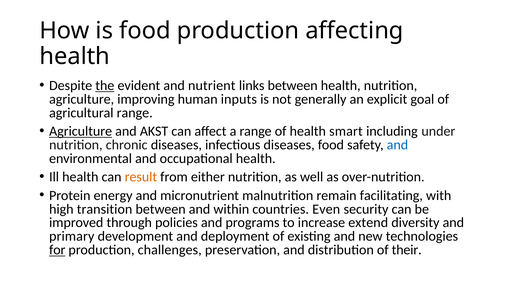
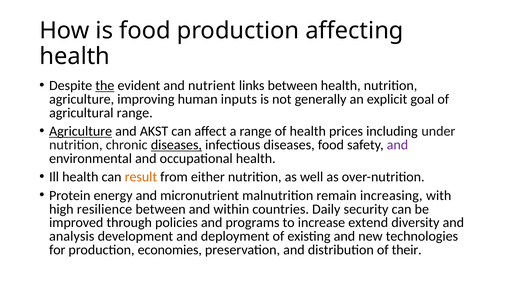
smart: smart -> prices
diseases at (176, 145) underline: none -> present
and at (397, 145) colour: blue -> purple
facilitating: facilitating -> increasing
transition: transition -> resilience
Even: Even -> Daily
primary: primary -> analysis
for underline: present -> none
challenges: challenges -> economies
